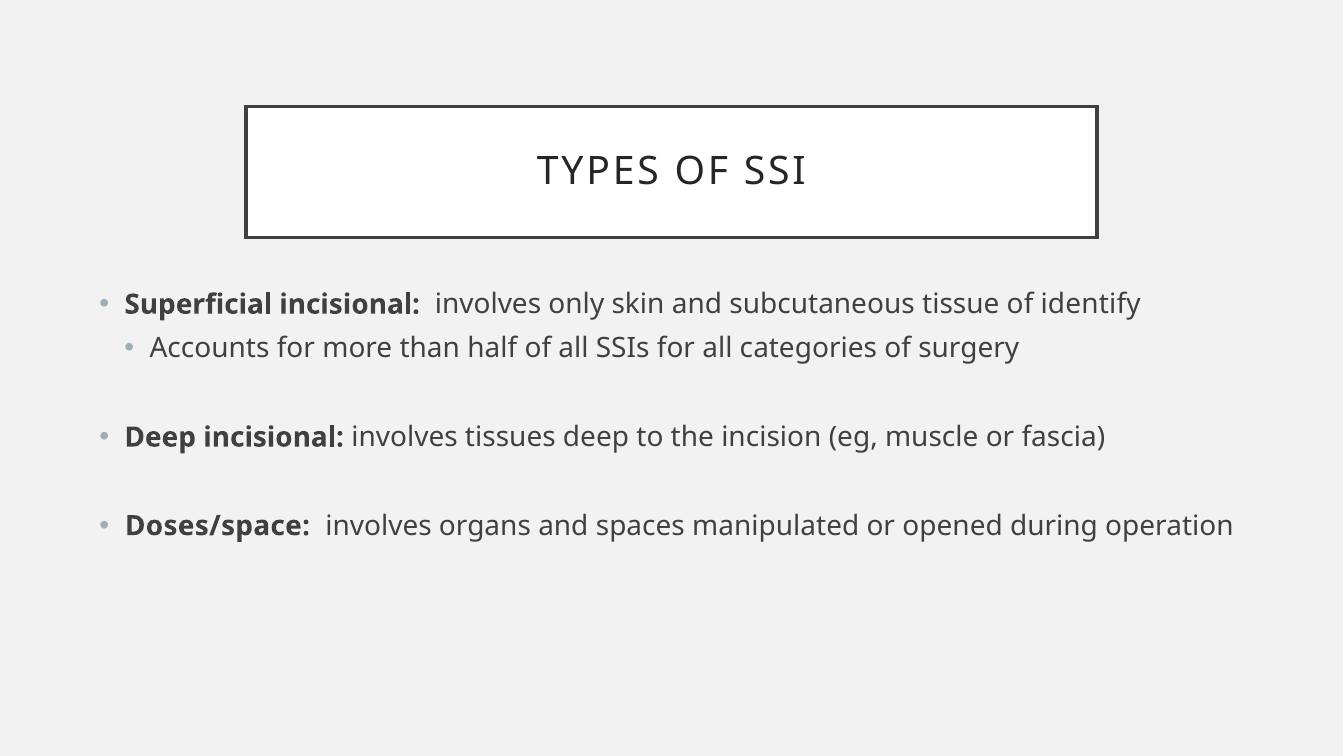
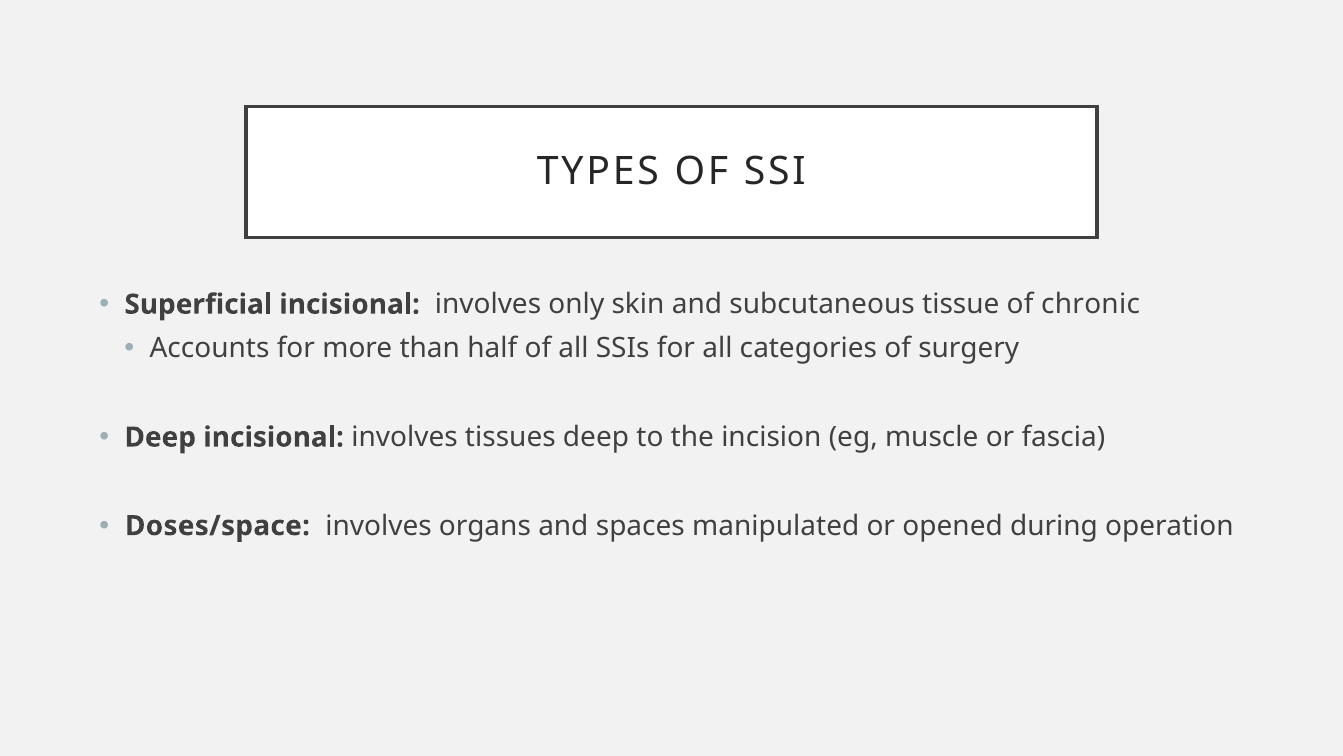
identify: identify -> chronic
